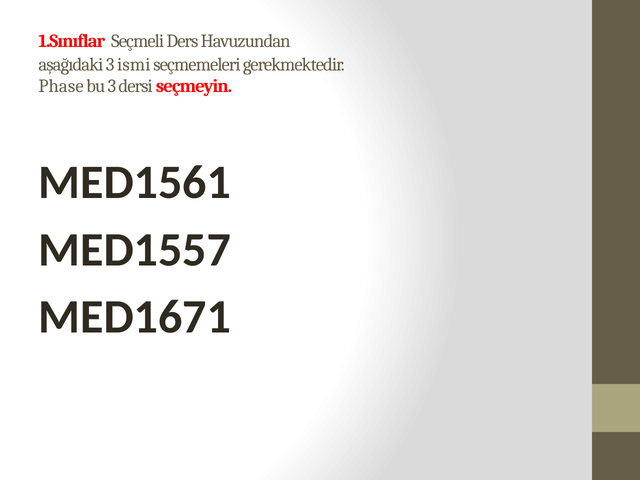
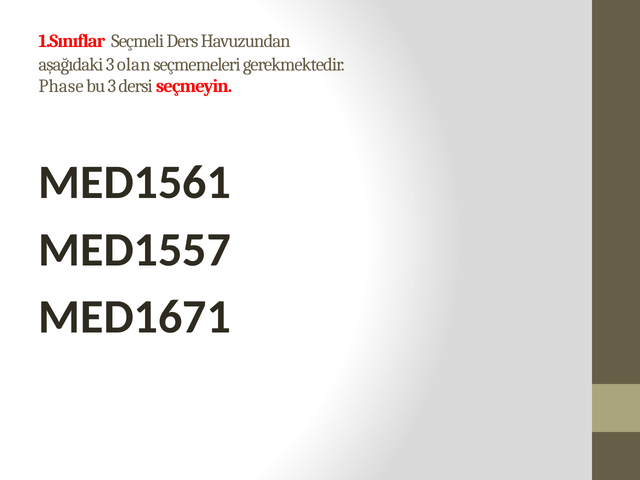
ismi: ismi -> olan
